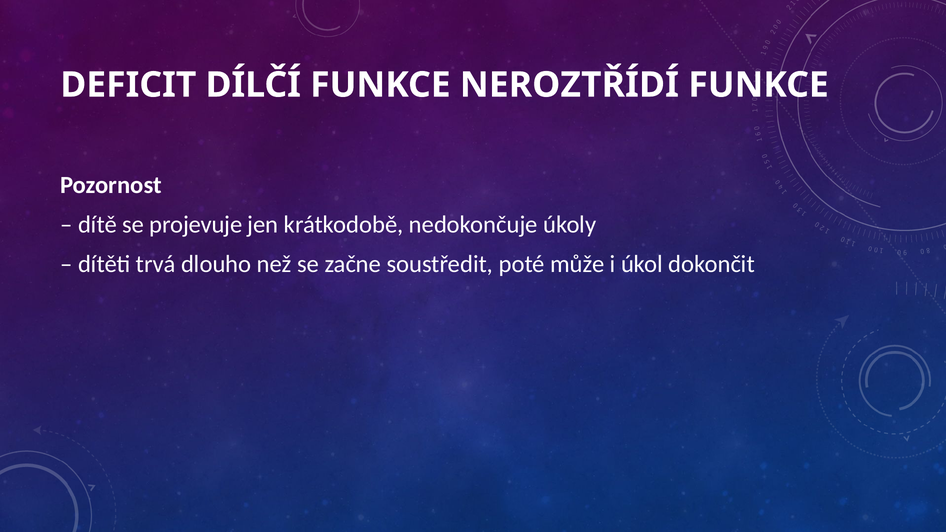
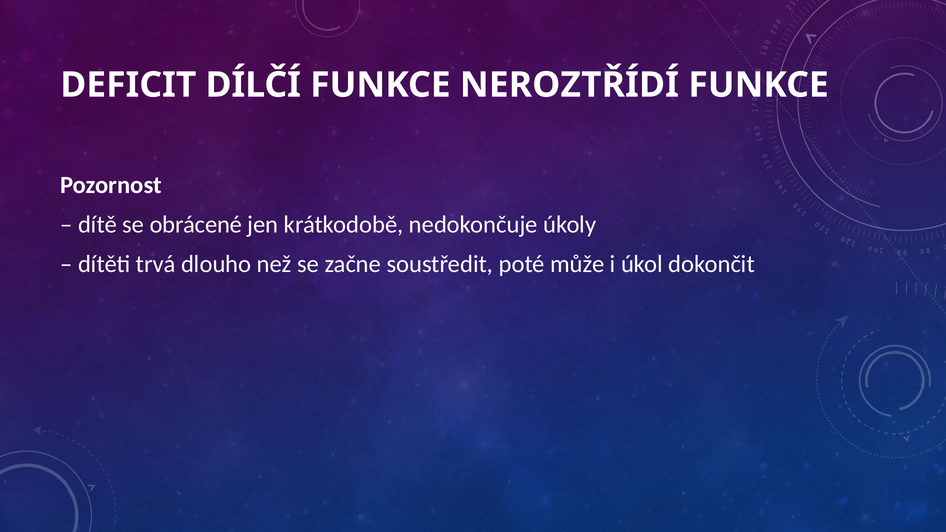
projevuje: projevuje -> obrácené
